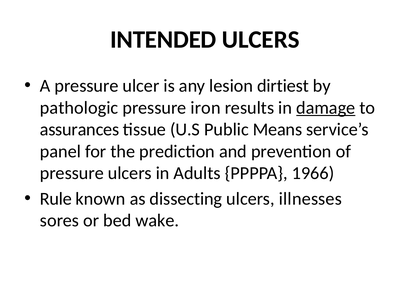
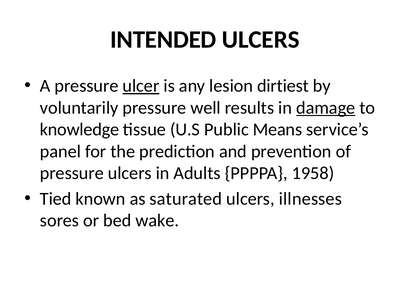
ulcer underline: none -> present
pathologic: pathologic -> voluntarily
iron: iron -> well
assurances: assurances -> knowledge
1966: 1966 -> 1958
Rule: Rule -> Tied
dissecting: dissecting -> saturated
